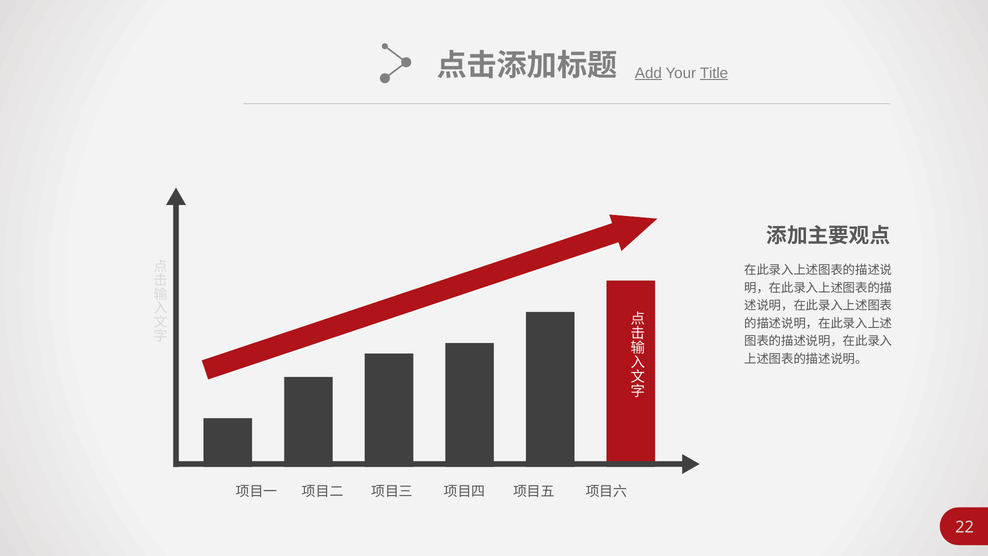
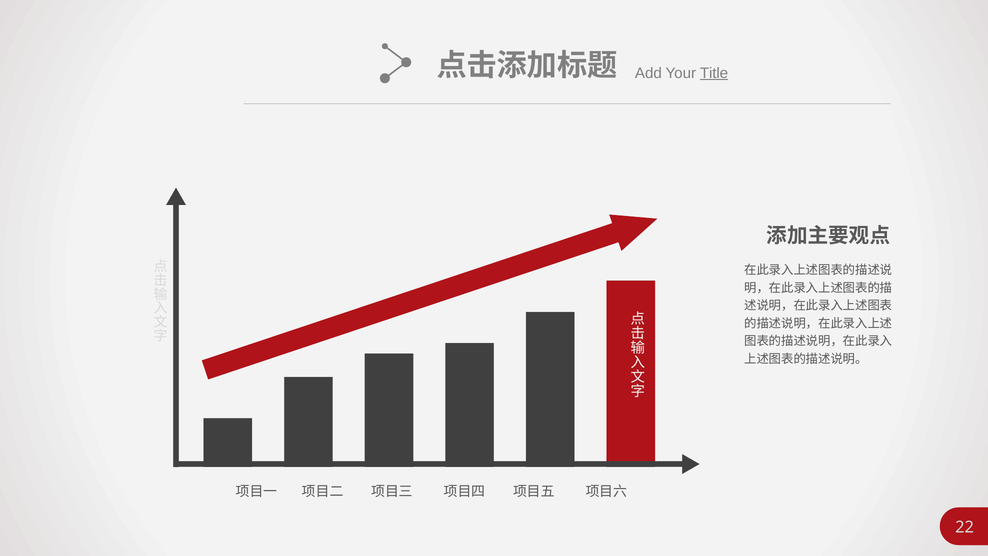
Add underline: present -> none
